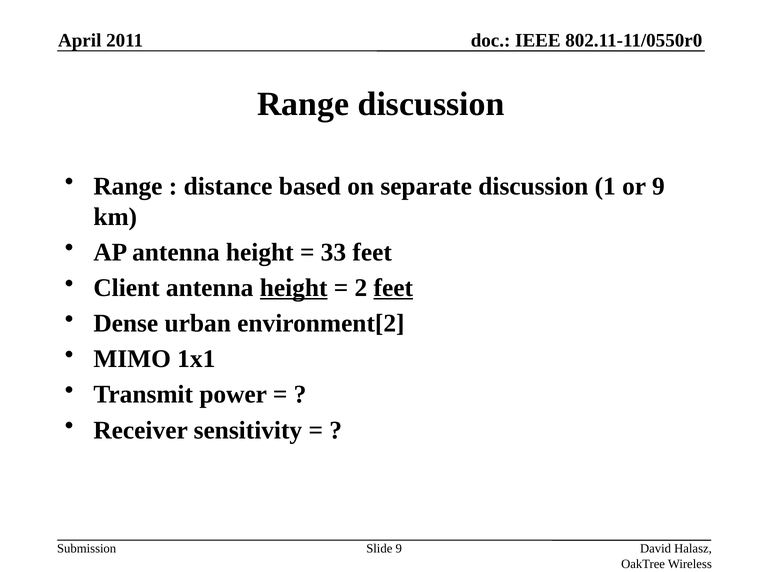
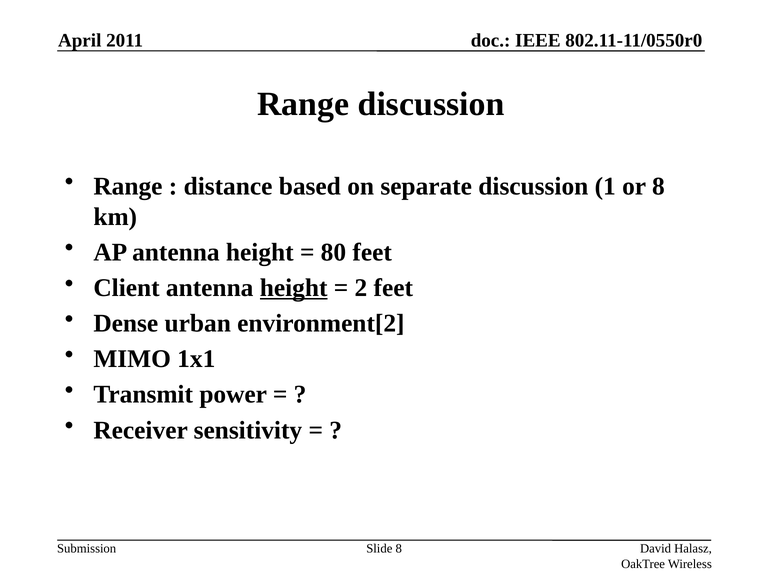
or 9: 9 -> 8
33: 33 -> 80
feet at (393, 288) underline: present -> none
Slide 9: 9 -> 8
